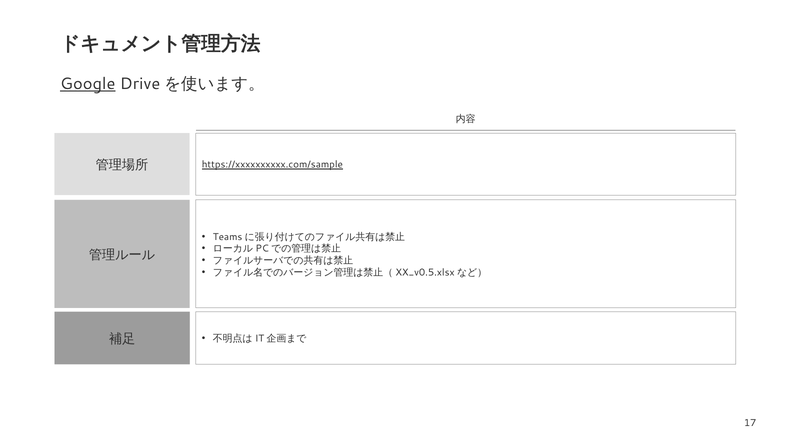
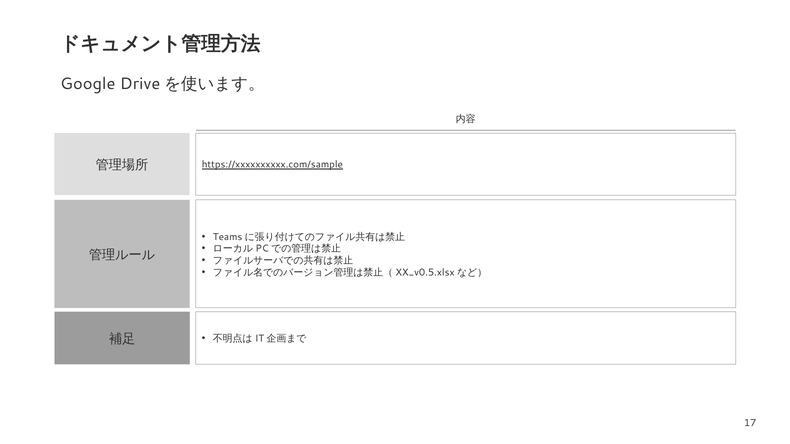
Google underline: present -> none
